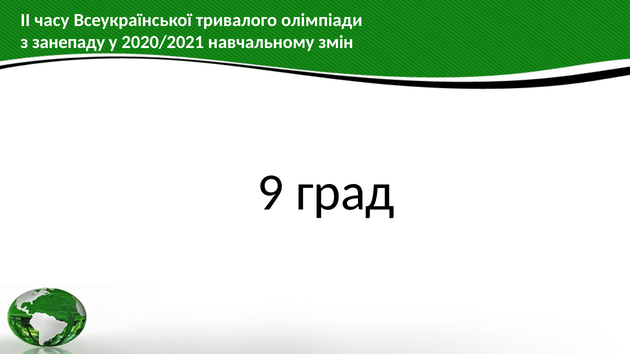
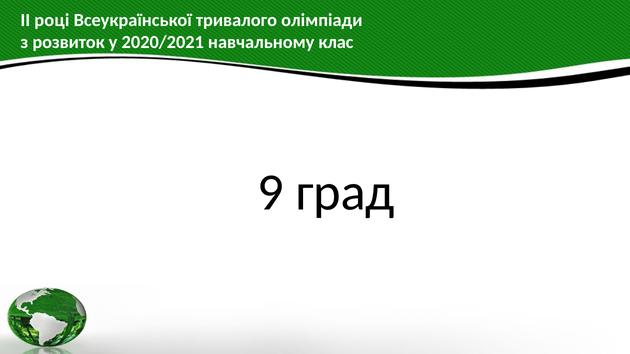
часу: часу -> році
занепаду: занепаду -> розвиток
змін: змін -> клас
